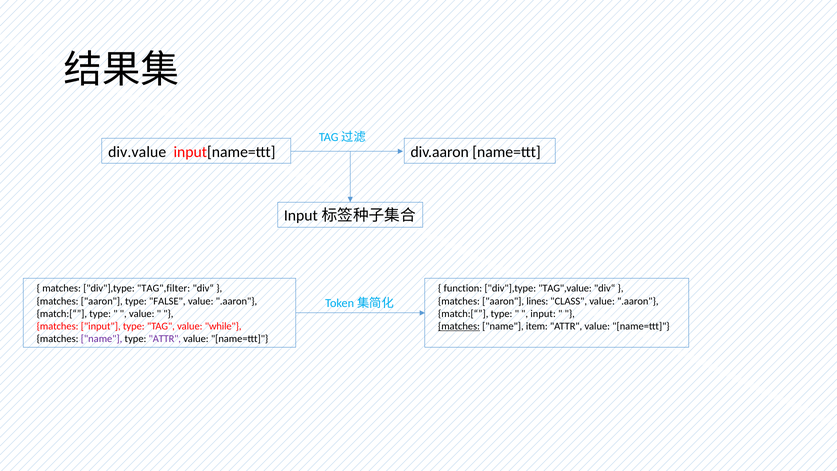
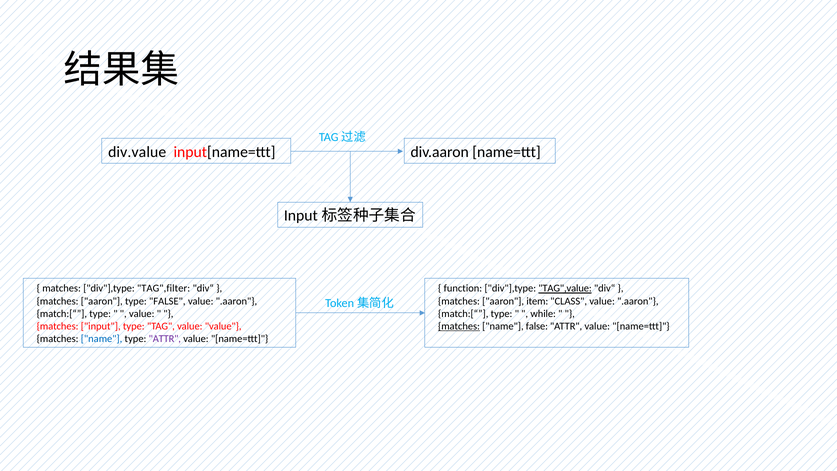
TAG",value underline: none -> present
lines: lines -> item
input at (543, 314): input -> while
value while: while -> value
name item: item -> false
name at (102, 339) colour: purple -> blue
